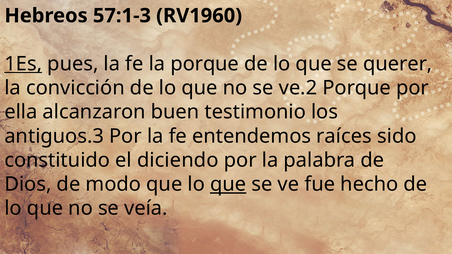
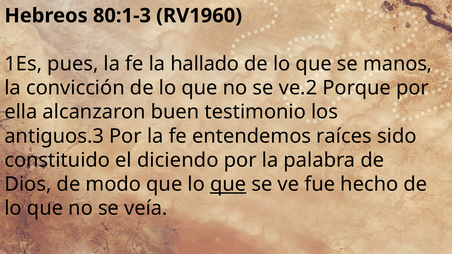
57:1-3: 57:1-3 -> 80:1-3
1Es underline: present -> none
la porque: porque -> hallado
querer: querer -> manos
